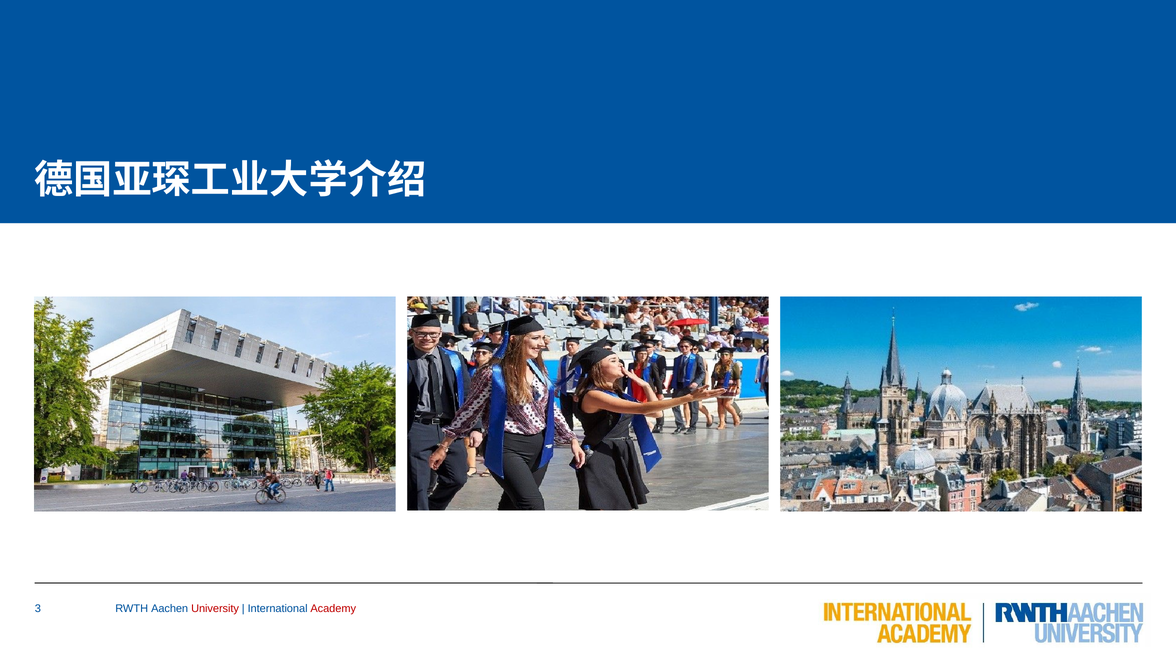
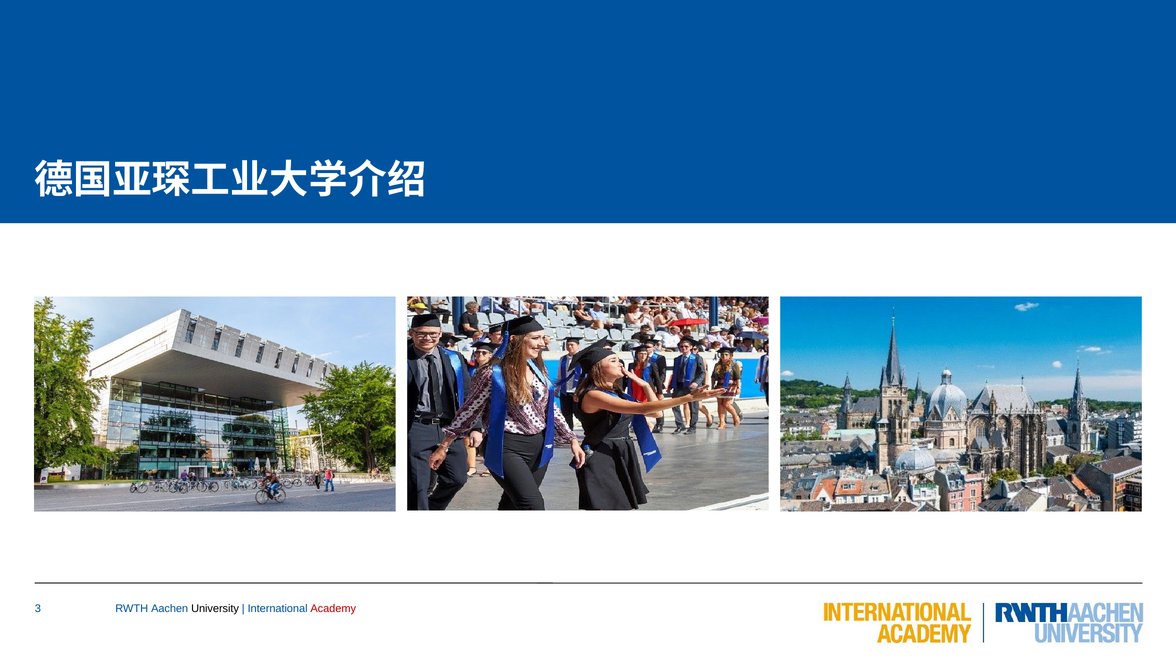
University colour: red -> black
